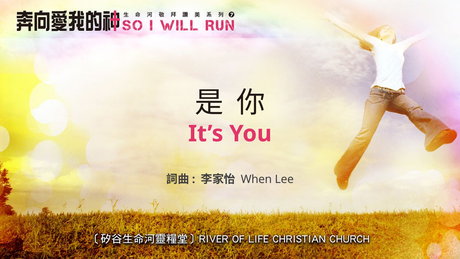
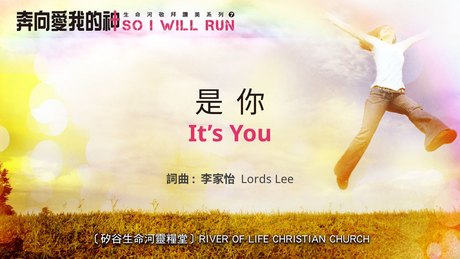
When: When -> Lords
